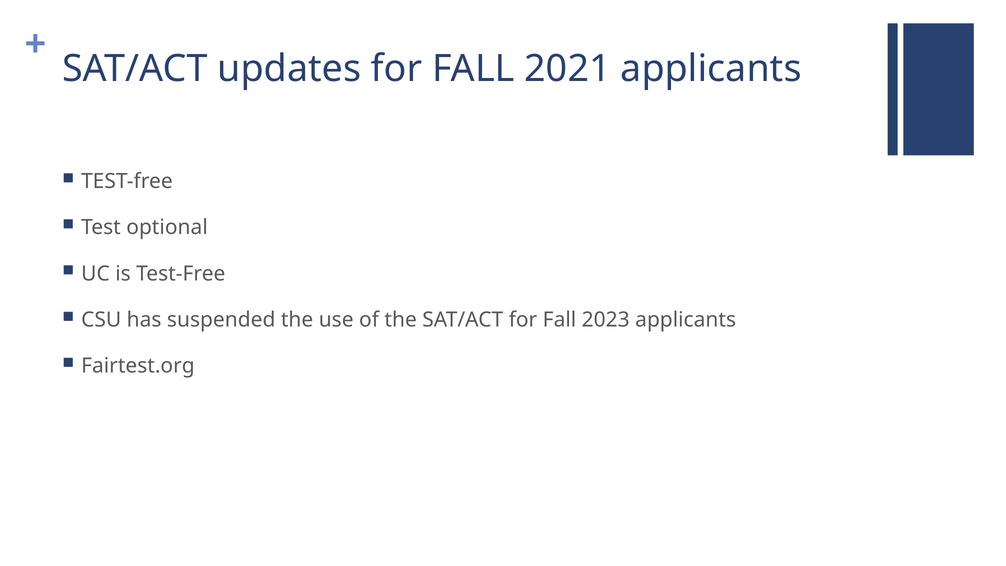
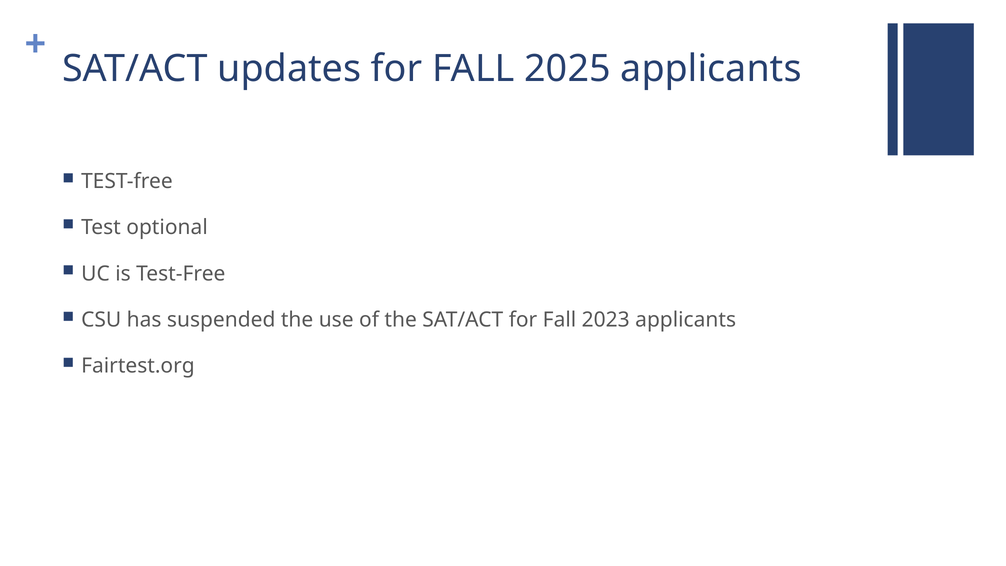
2021: 2021 -> 2025
